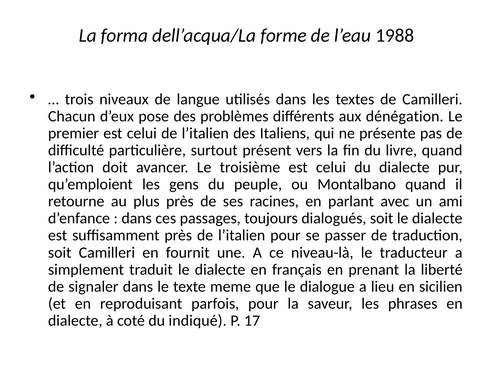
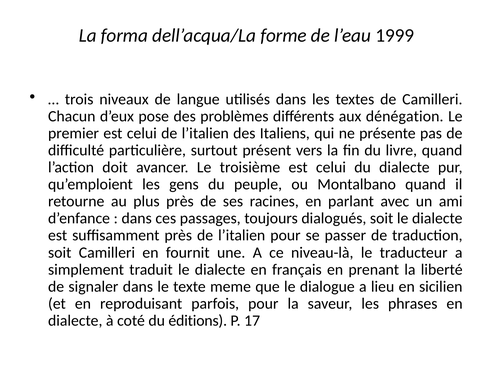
1988: 1988 -> 1999
indiqué: indiqué -> éditions
